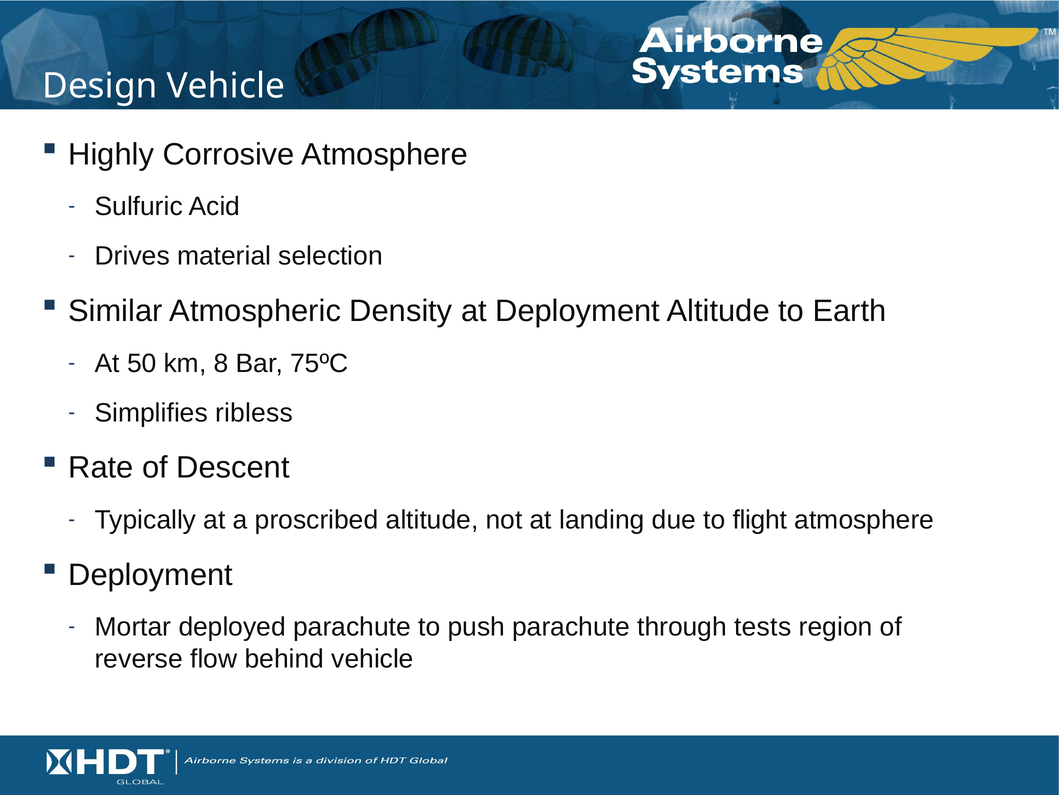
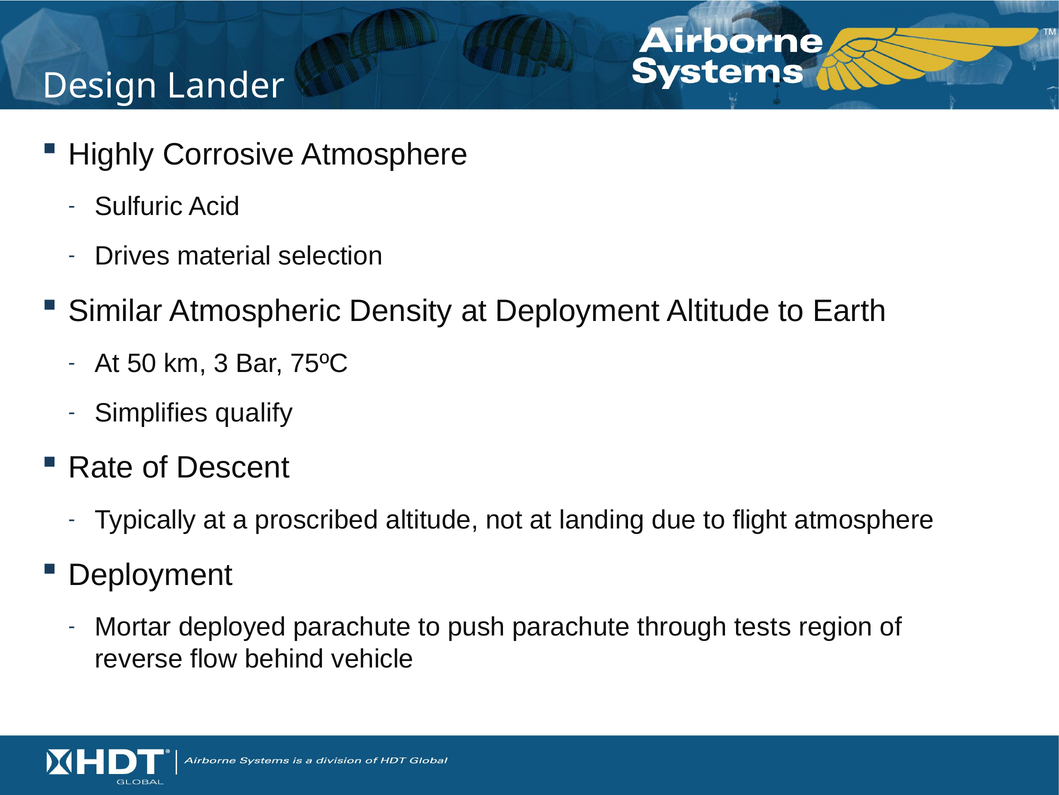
Design Vehicle: Vehicle -> Lander
km 8: 8 -> 3
ribless: ribless -> qualify
